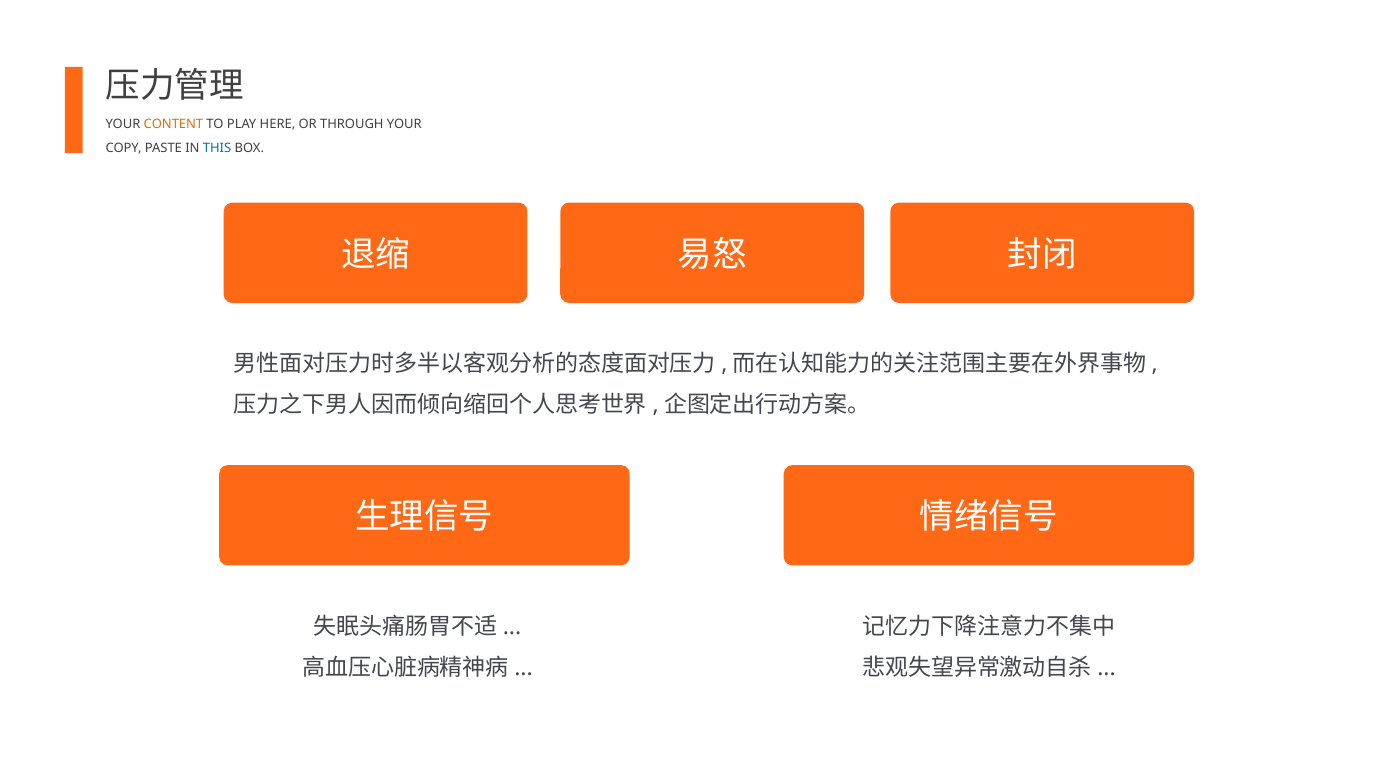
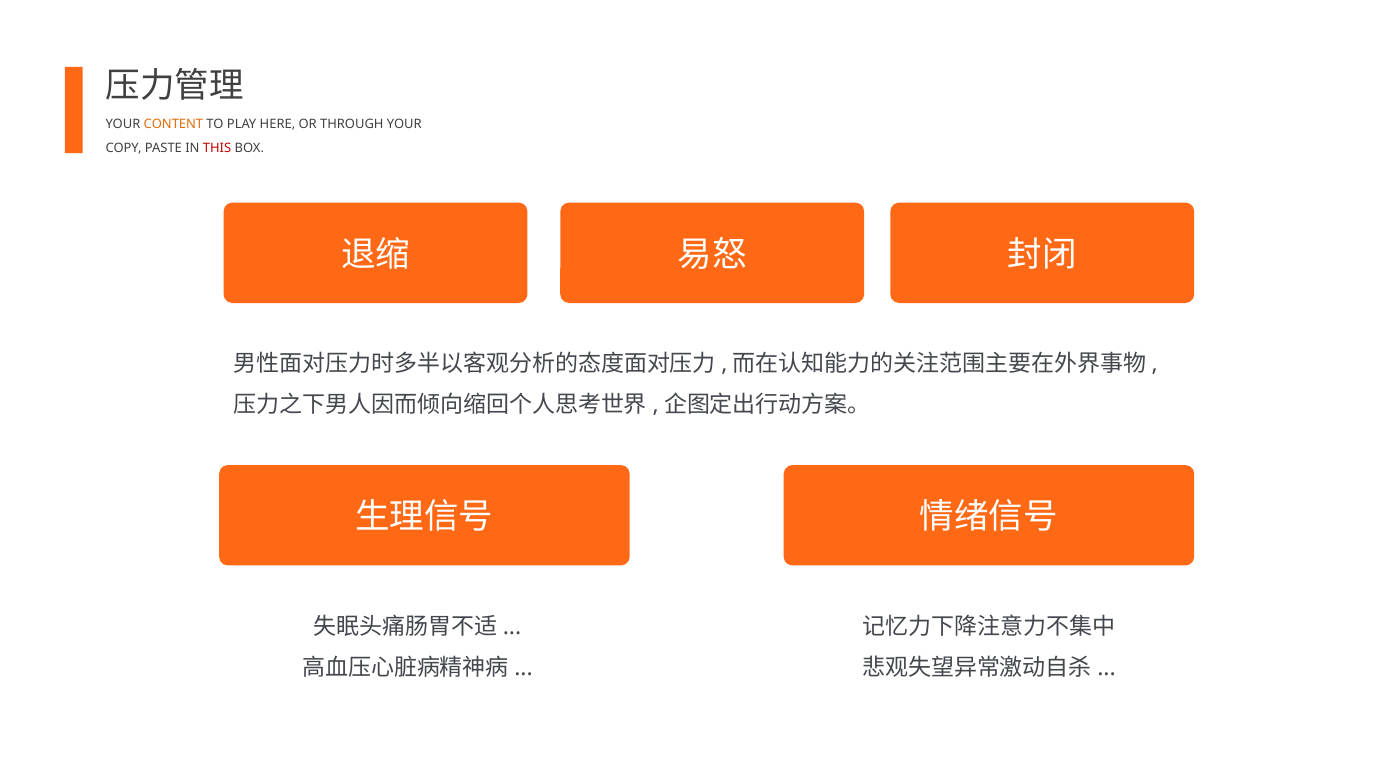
THIS colour: blue -> red
